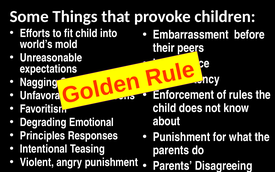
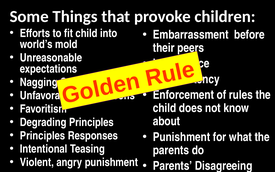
Degrading Emotional: Emotional -> Principles
